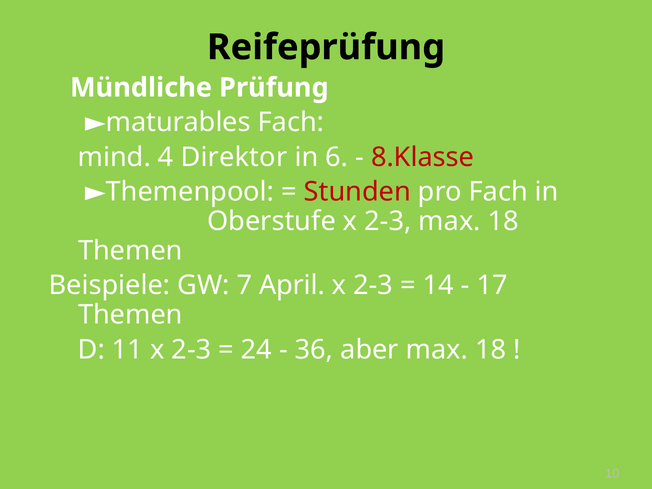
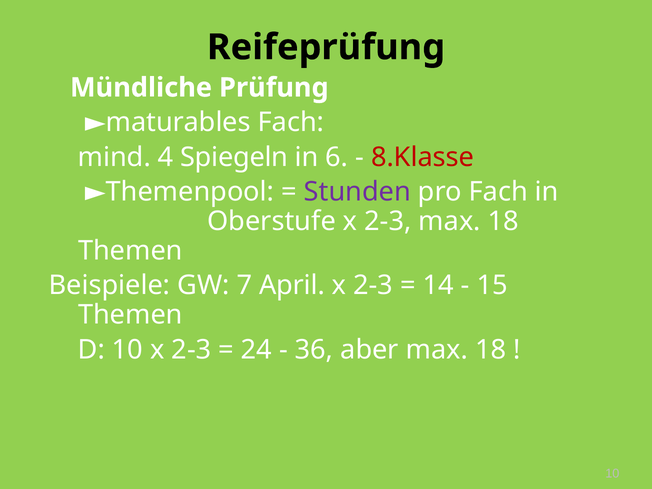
Direktor: Direktor -> Spiegeln
Stunden colour: red -> purple
17: 17 -> 15
D 11: 11 -> 10
